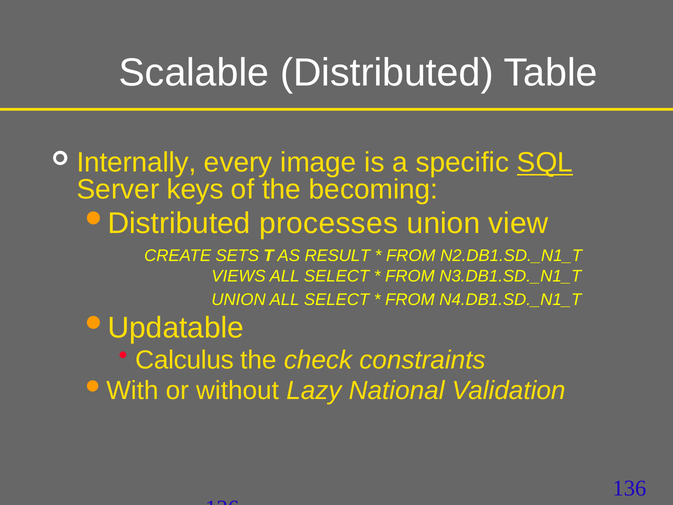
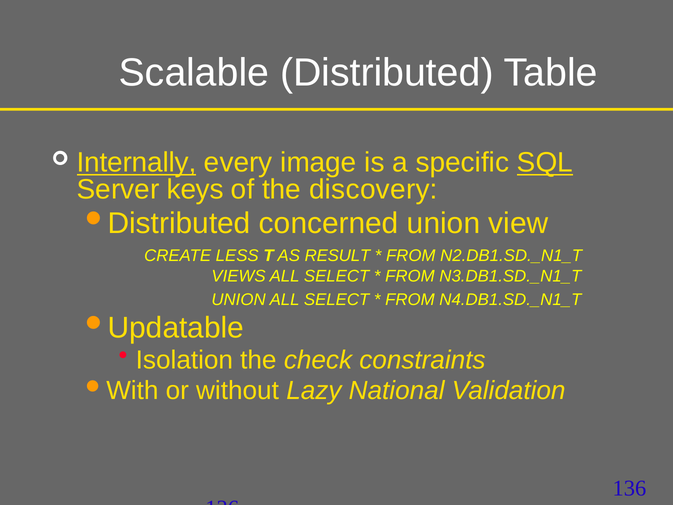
Internally underline: none -> present
becoming: becoming -> discovery
processes: processes -> concerned
SETS: SETS -> LESS
Calculus: Calculus -> Isolation
